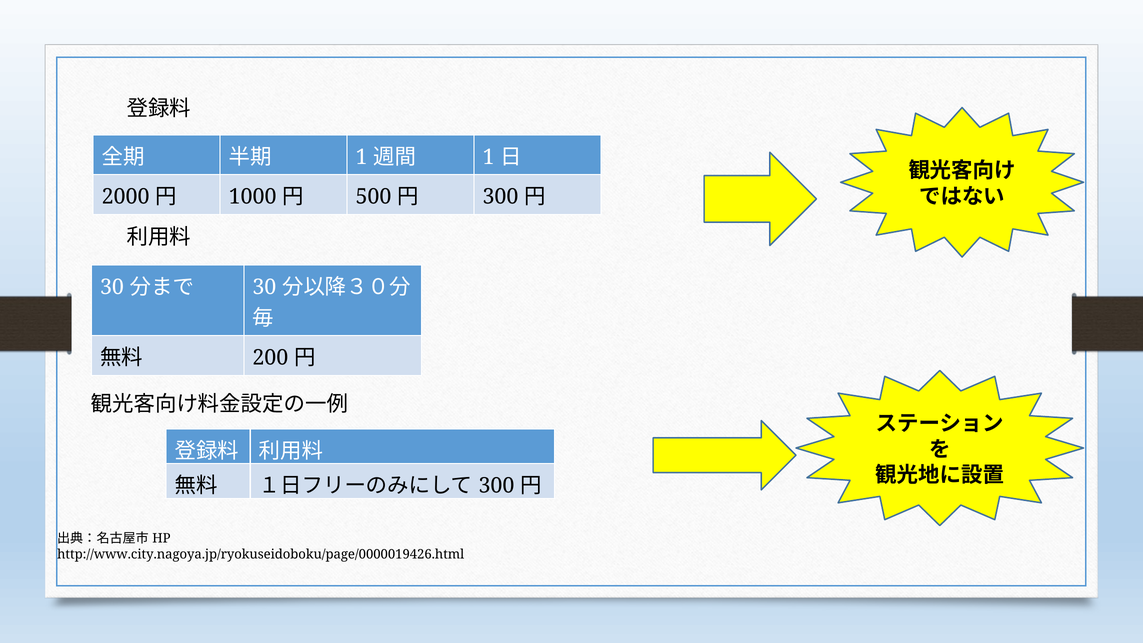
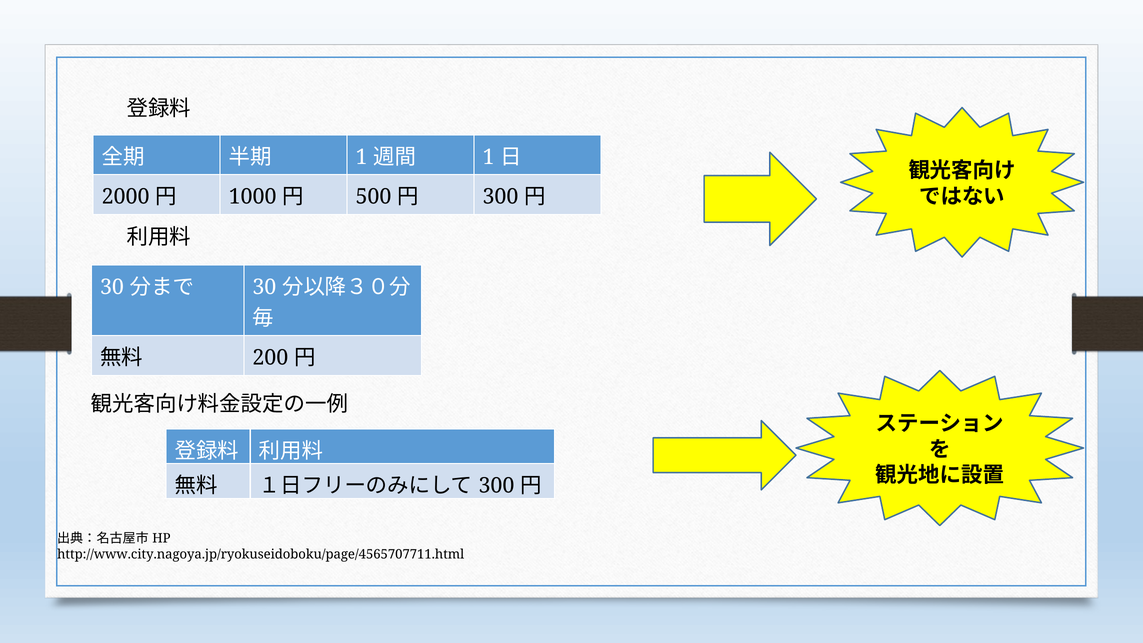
http://www.city.nagoya.jp/ryokuseidoboku/page/0000019426.html: http://www.city.nagoya.jp/ryokuseidoboku/page/0000019426.html -> http://www.city.nagoya.jp/ryokuseidoboku/page/4565707711.html
